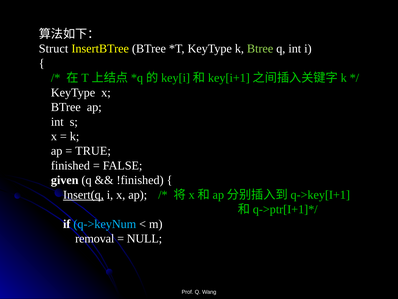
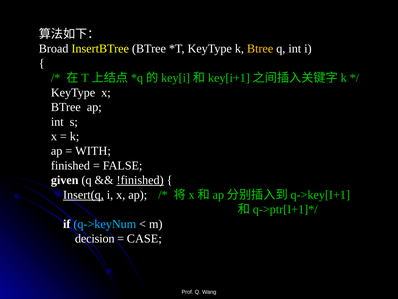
Struct: Struct -> Broad
Btree at (260, 49) colour: light green -> yellow
TRUE: TRUE -> WITH
!finished underline: none -> present
removal: removal -> decision
NULL: NULL -> CASE
